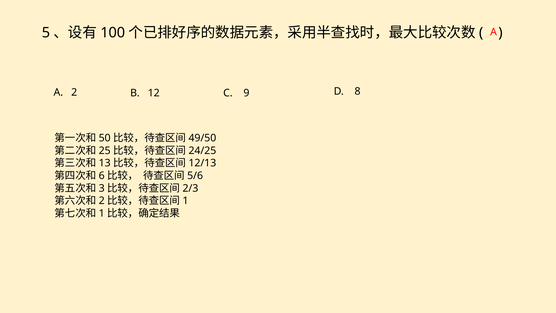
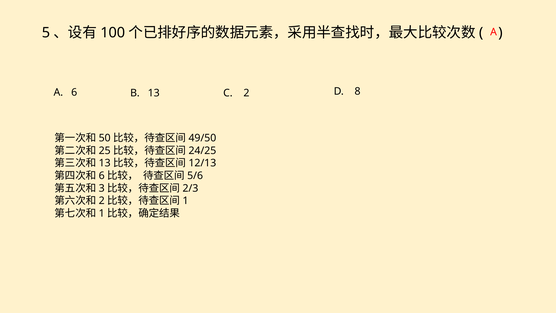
2: 2 -> 6
12: 12 -> 13
9: 9 -> 2
